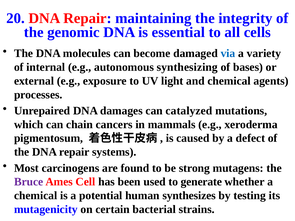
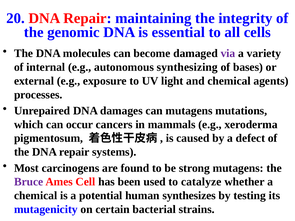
via colour: blue -> purple
can catalyzed: catalyzed -> mutagens
chain: chain -> occur
generate: generate -> catalyze
